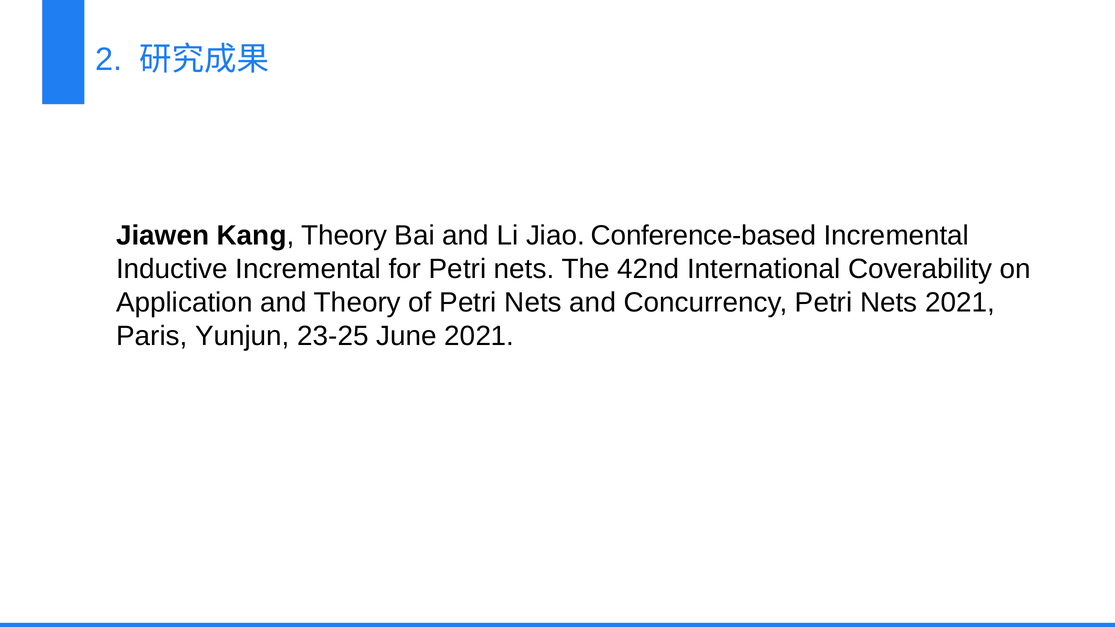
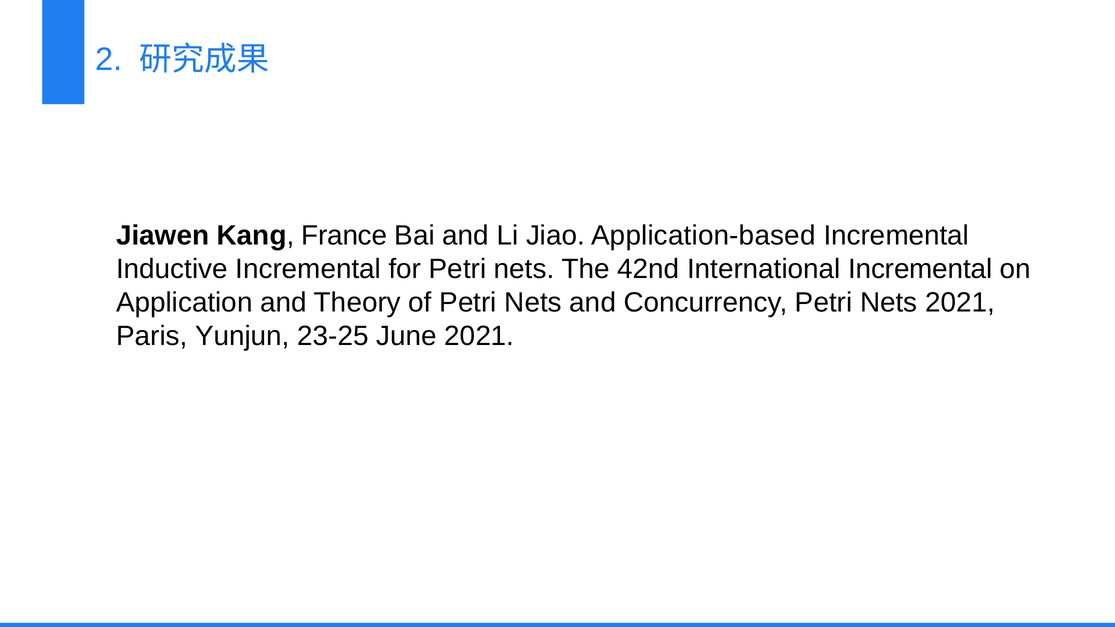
Kang Theory: Theory -> France
Conference-based: Conference-based -> Application-based
International Coverability: Coverability -> Incremental
